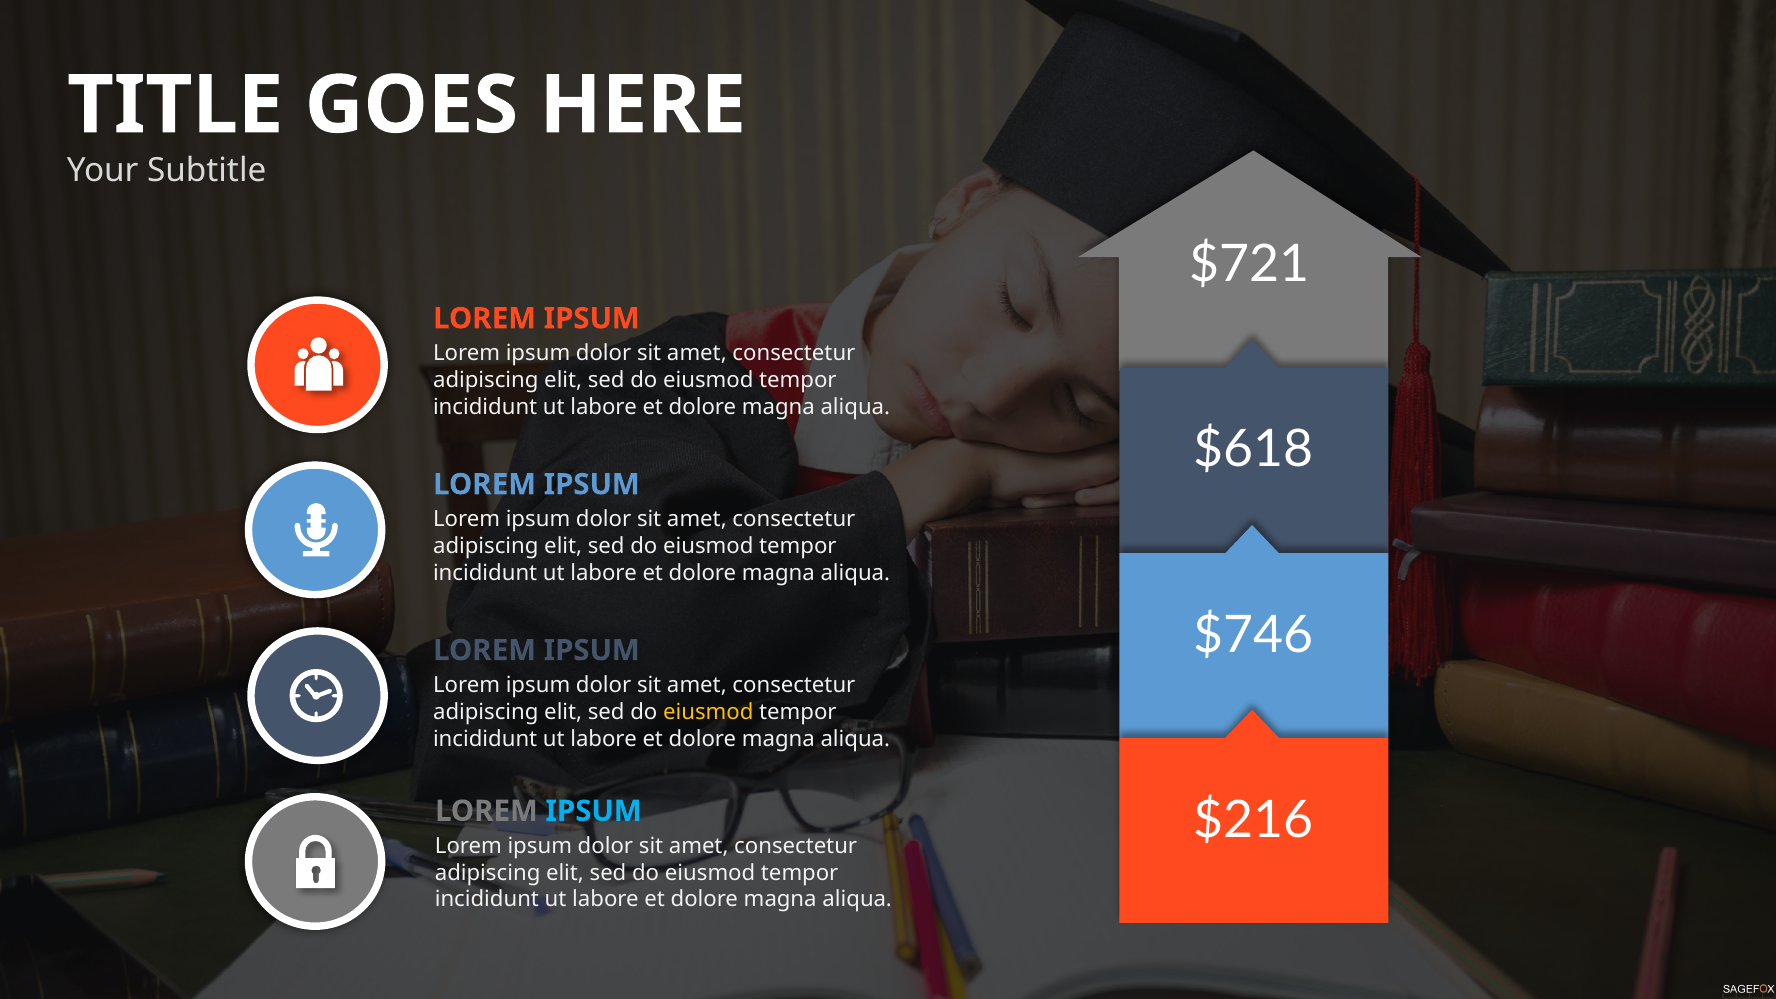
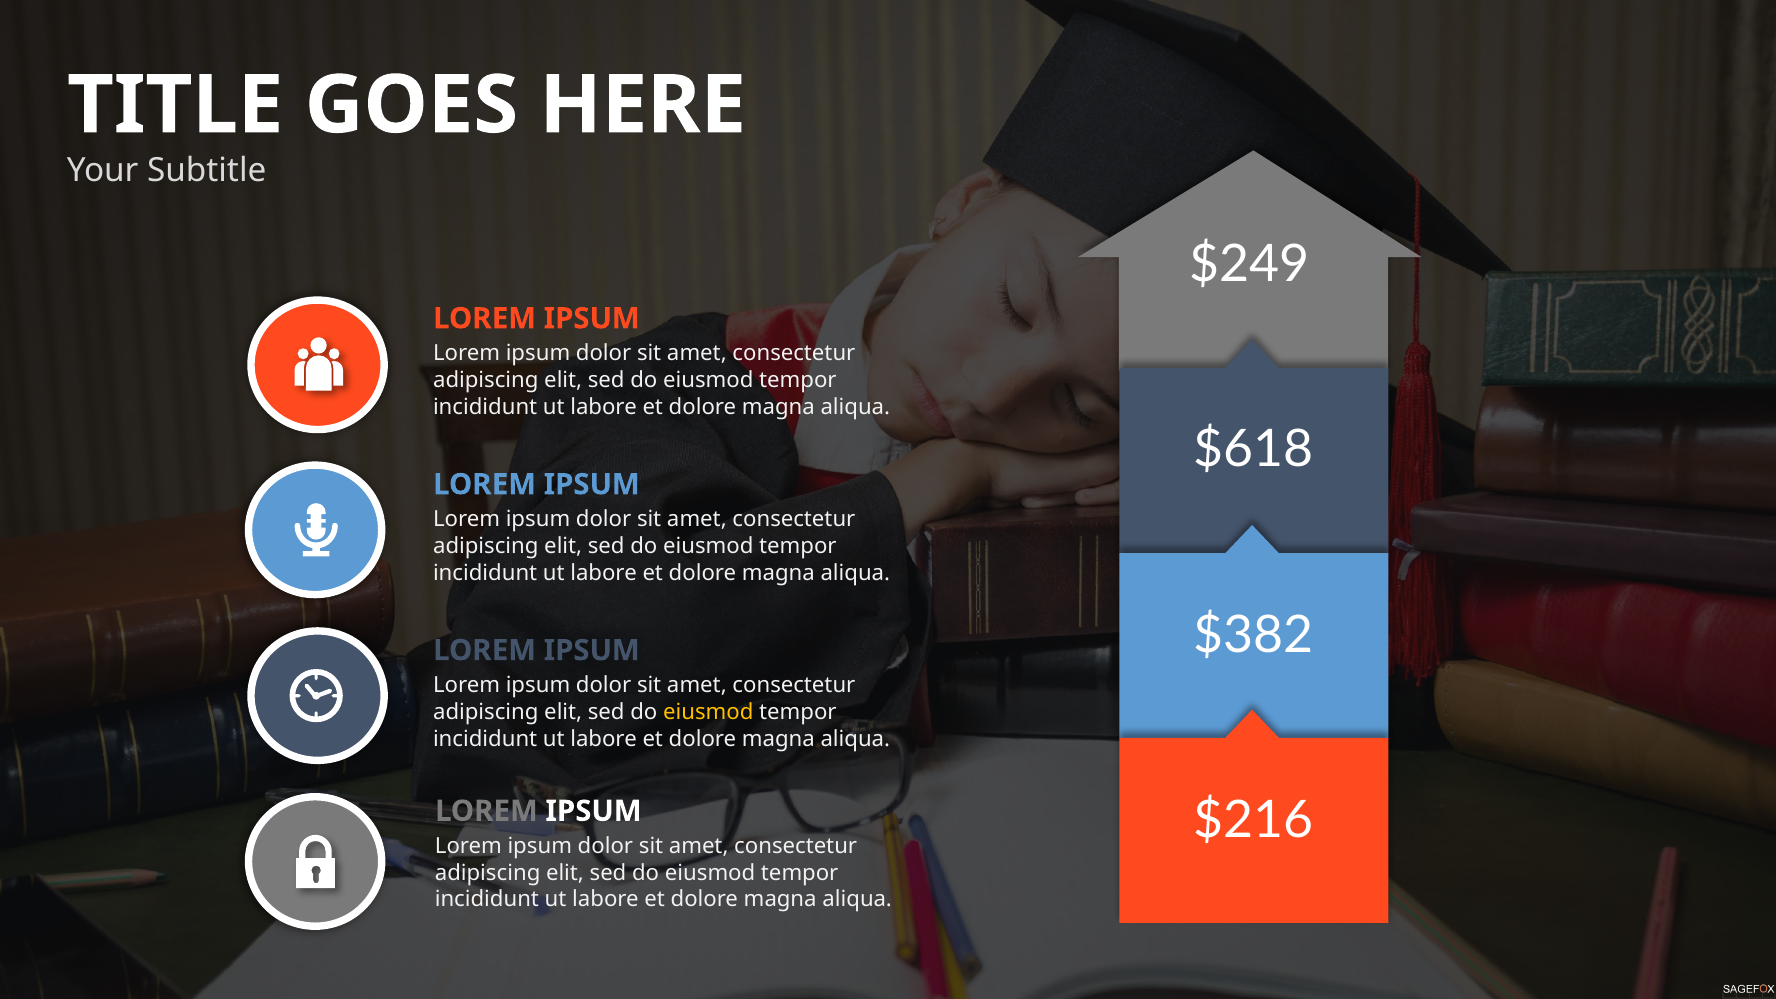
$721: $721 -> $249
$746: $746 -> $382
IPSUM at (594, 811) colour: light blue -> white
